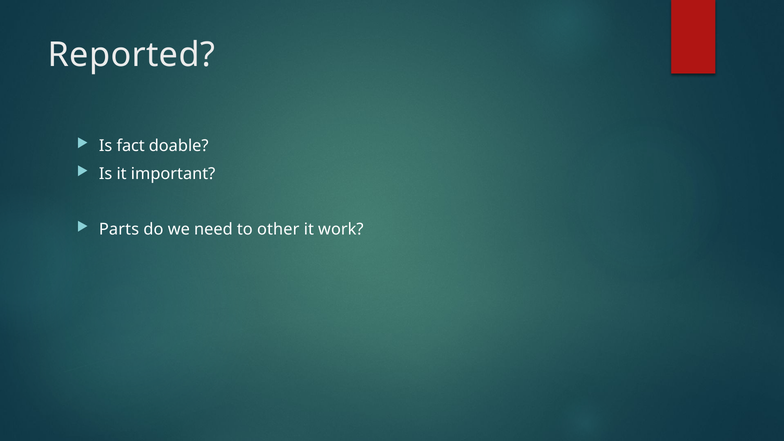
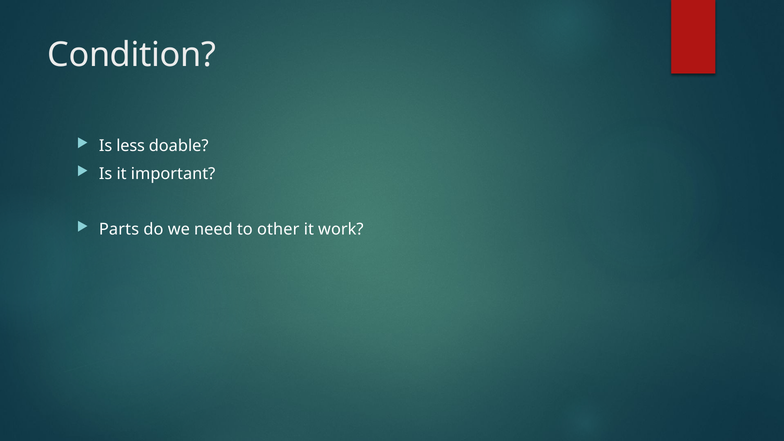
Reported: Reported -> Condition
fact: fact -> less
